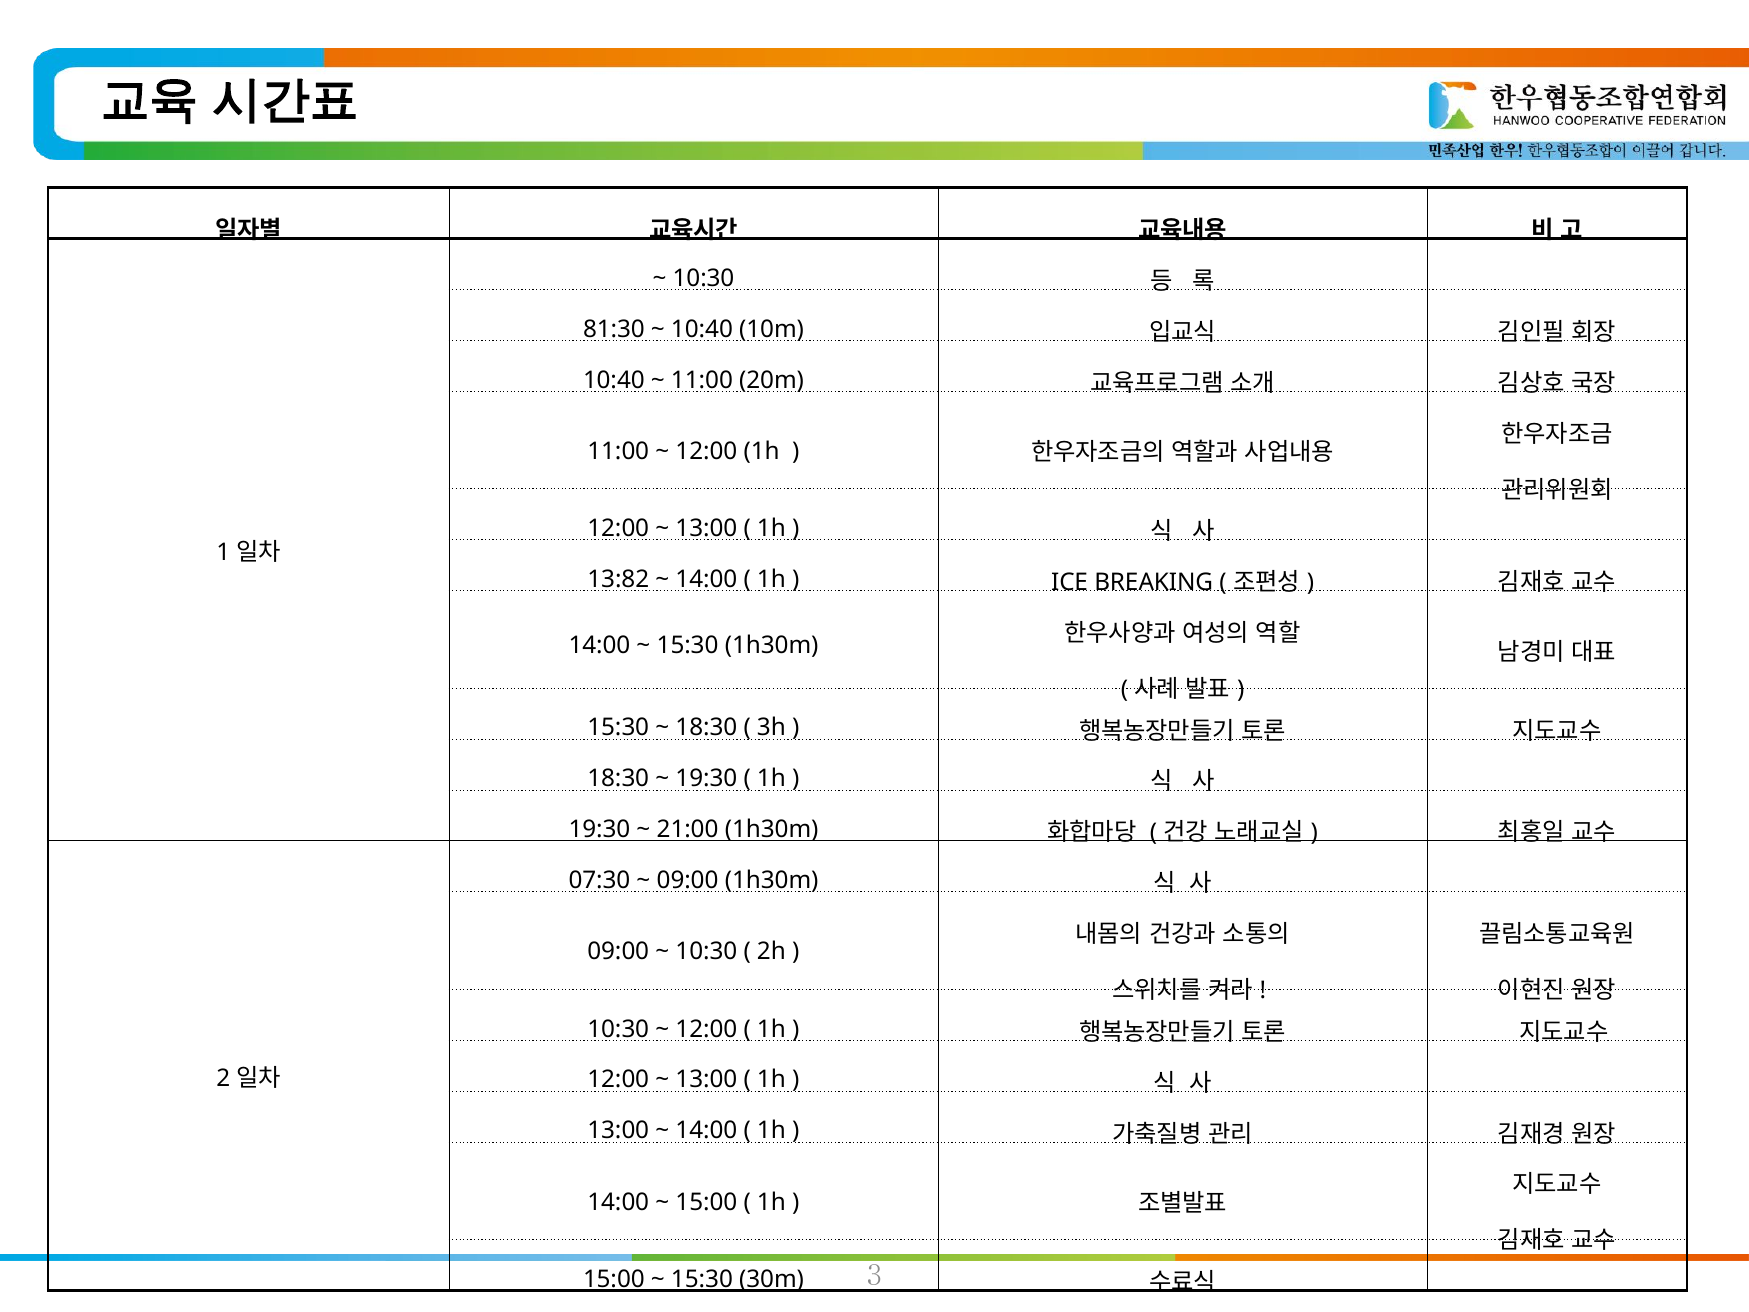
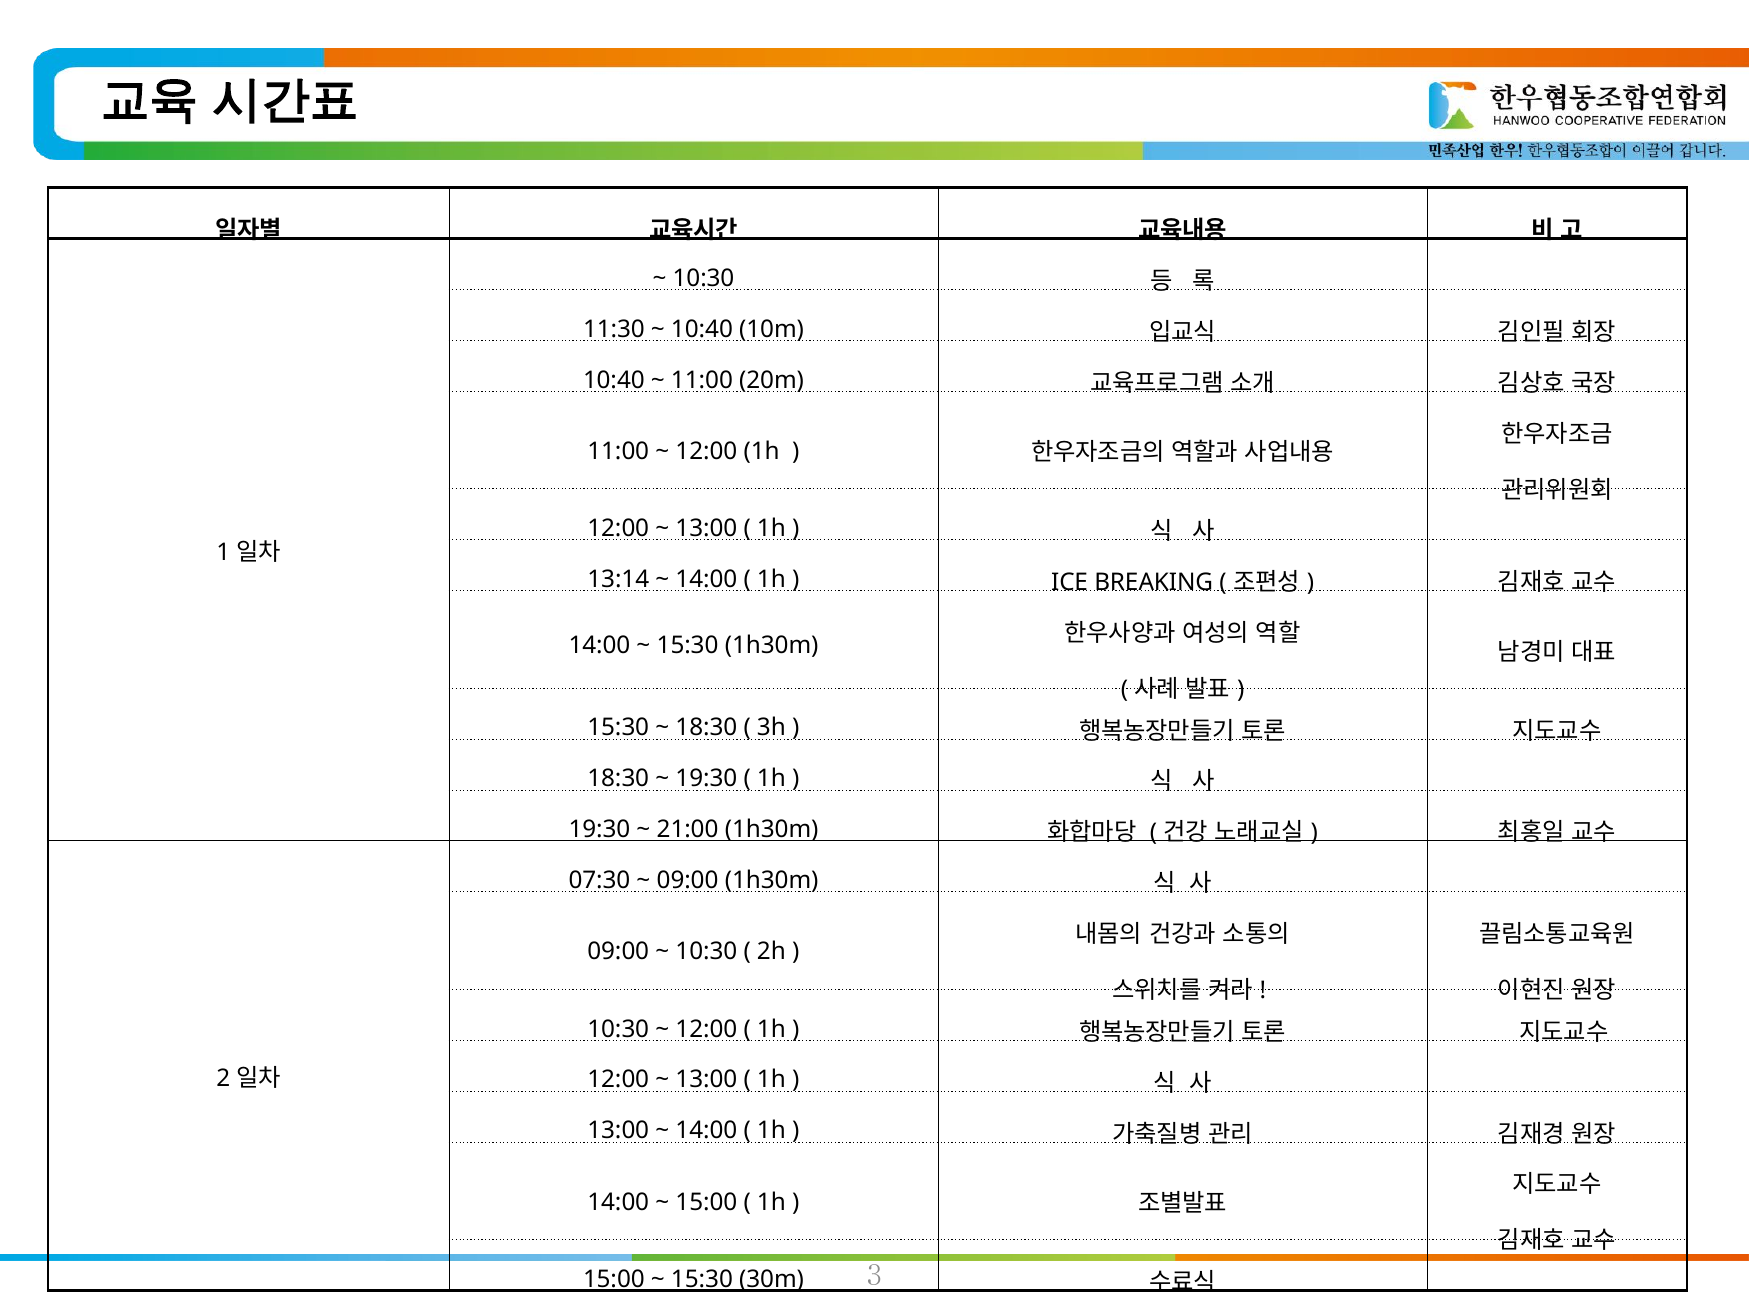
81:30: 81:30 -> 11:30
13:82: 13:82 -> 13:14
